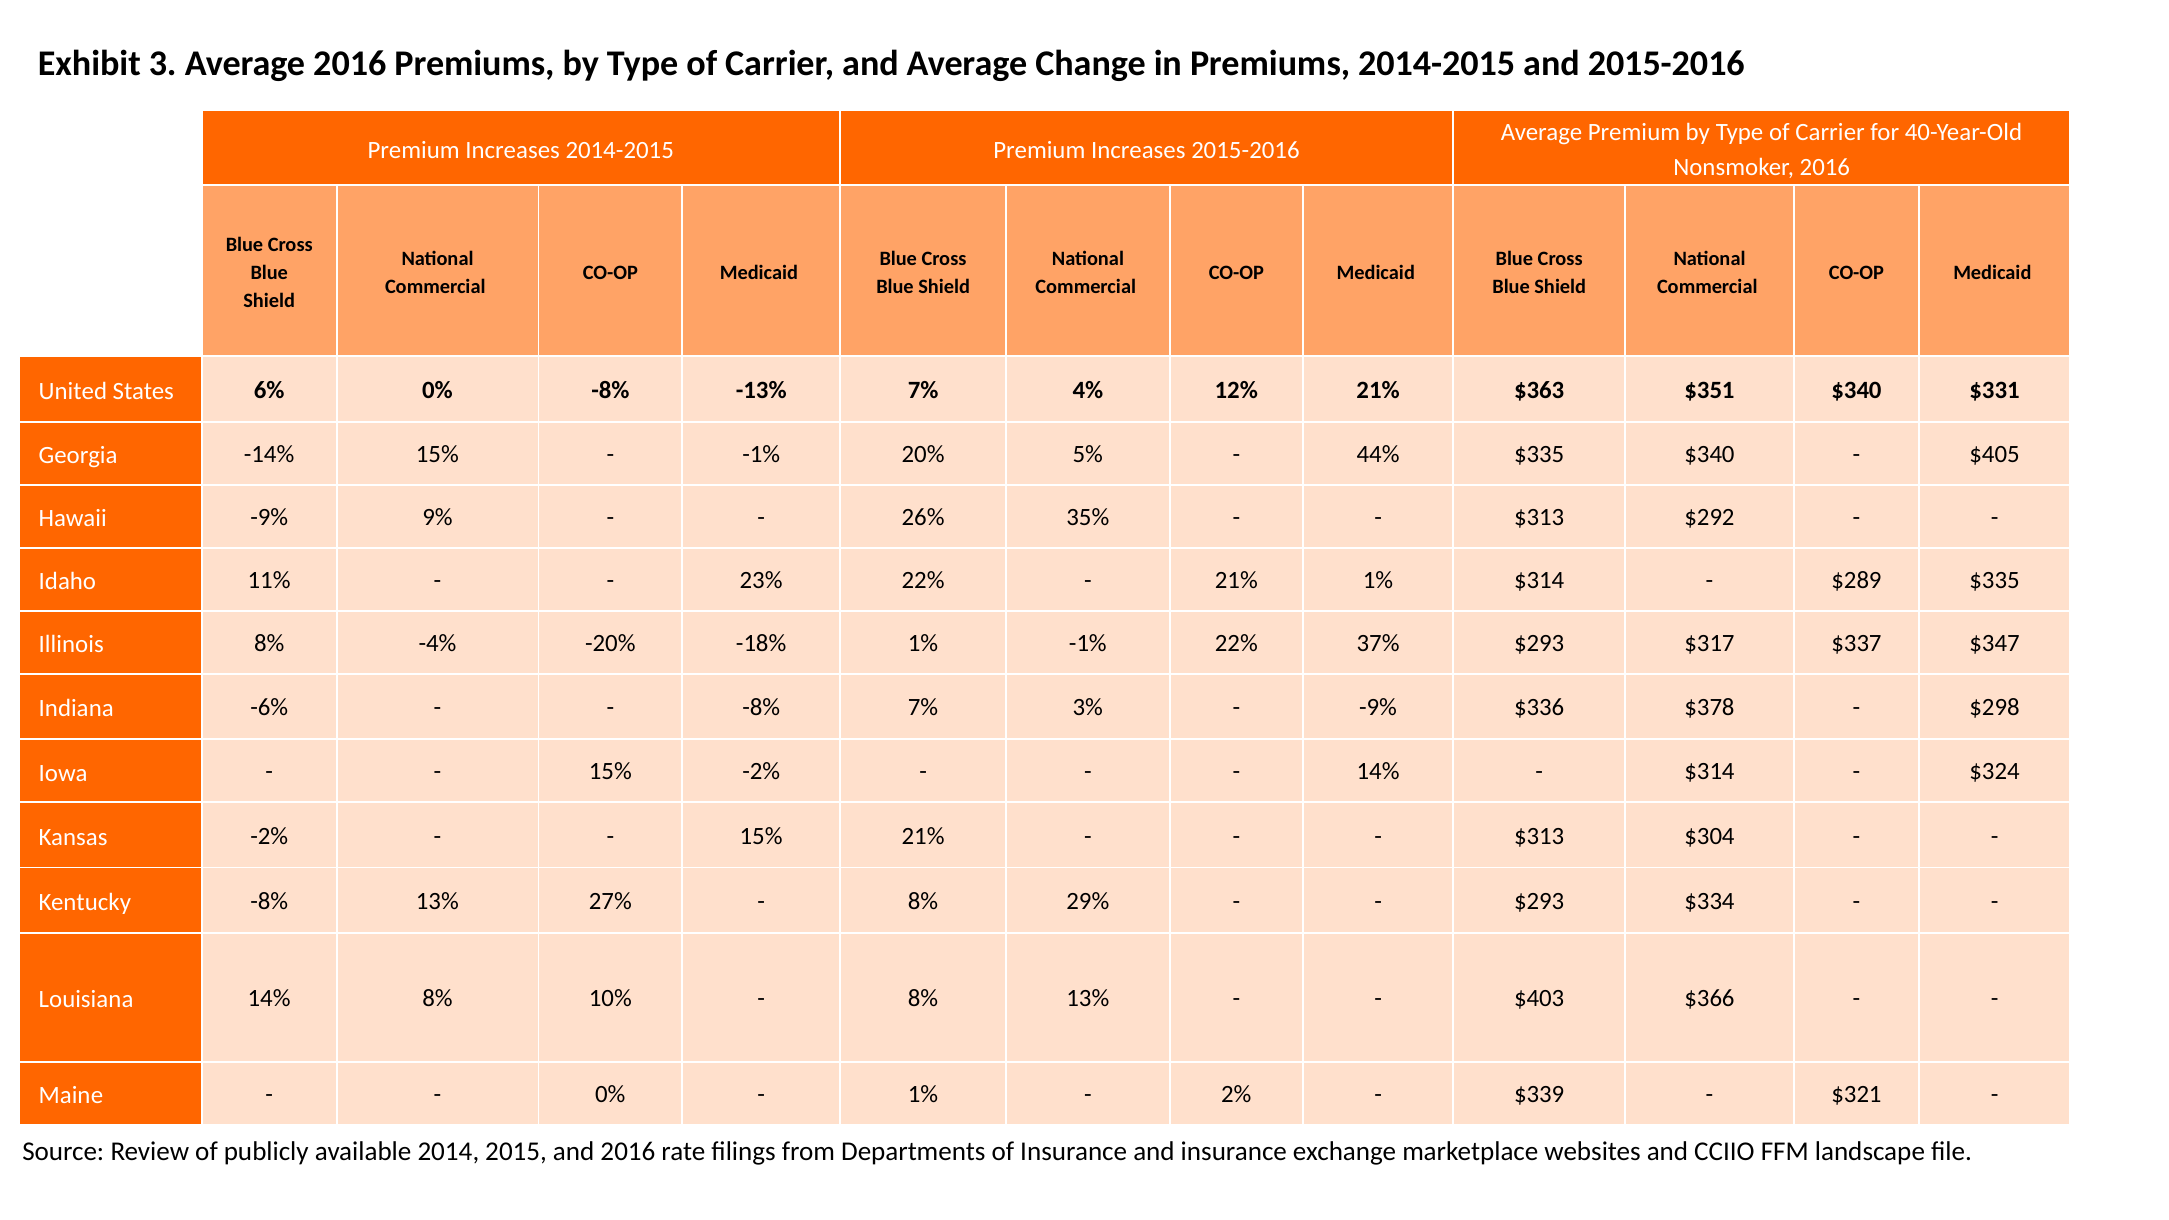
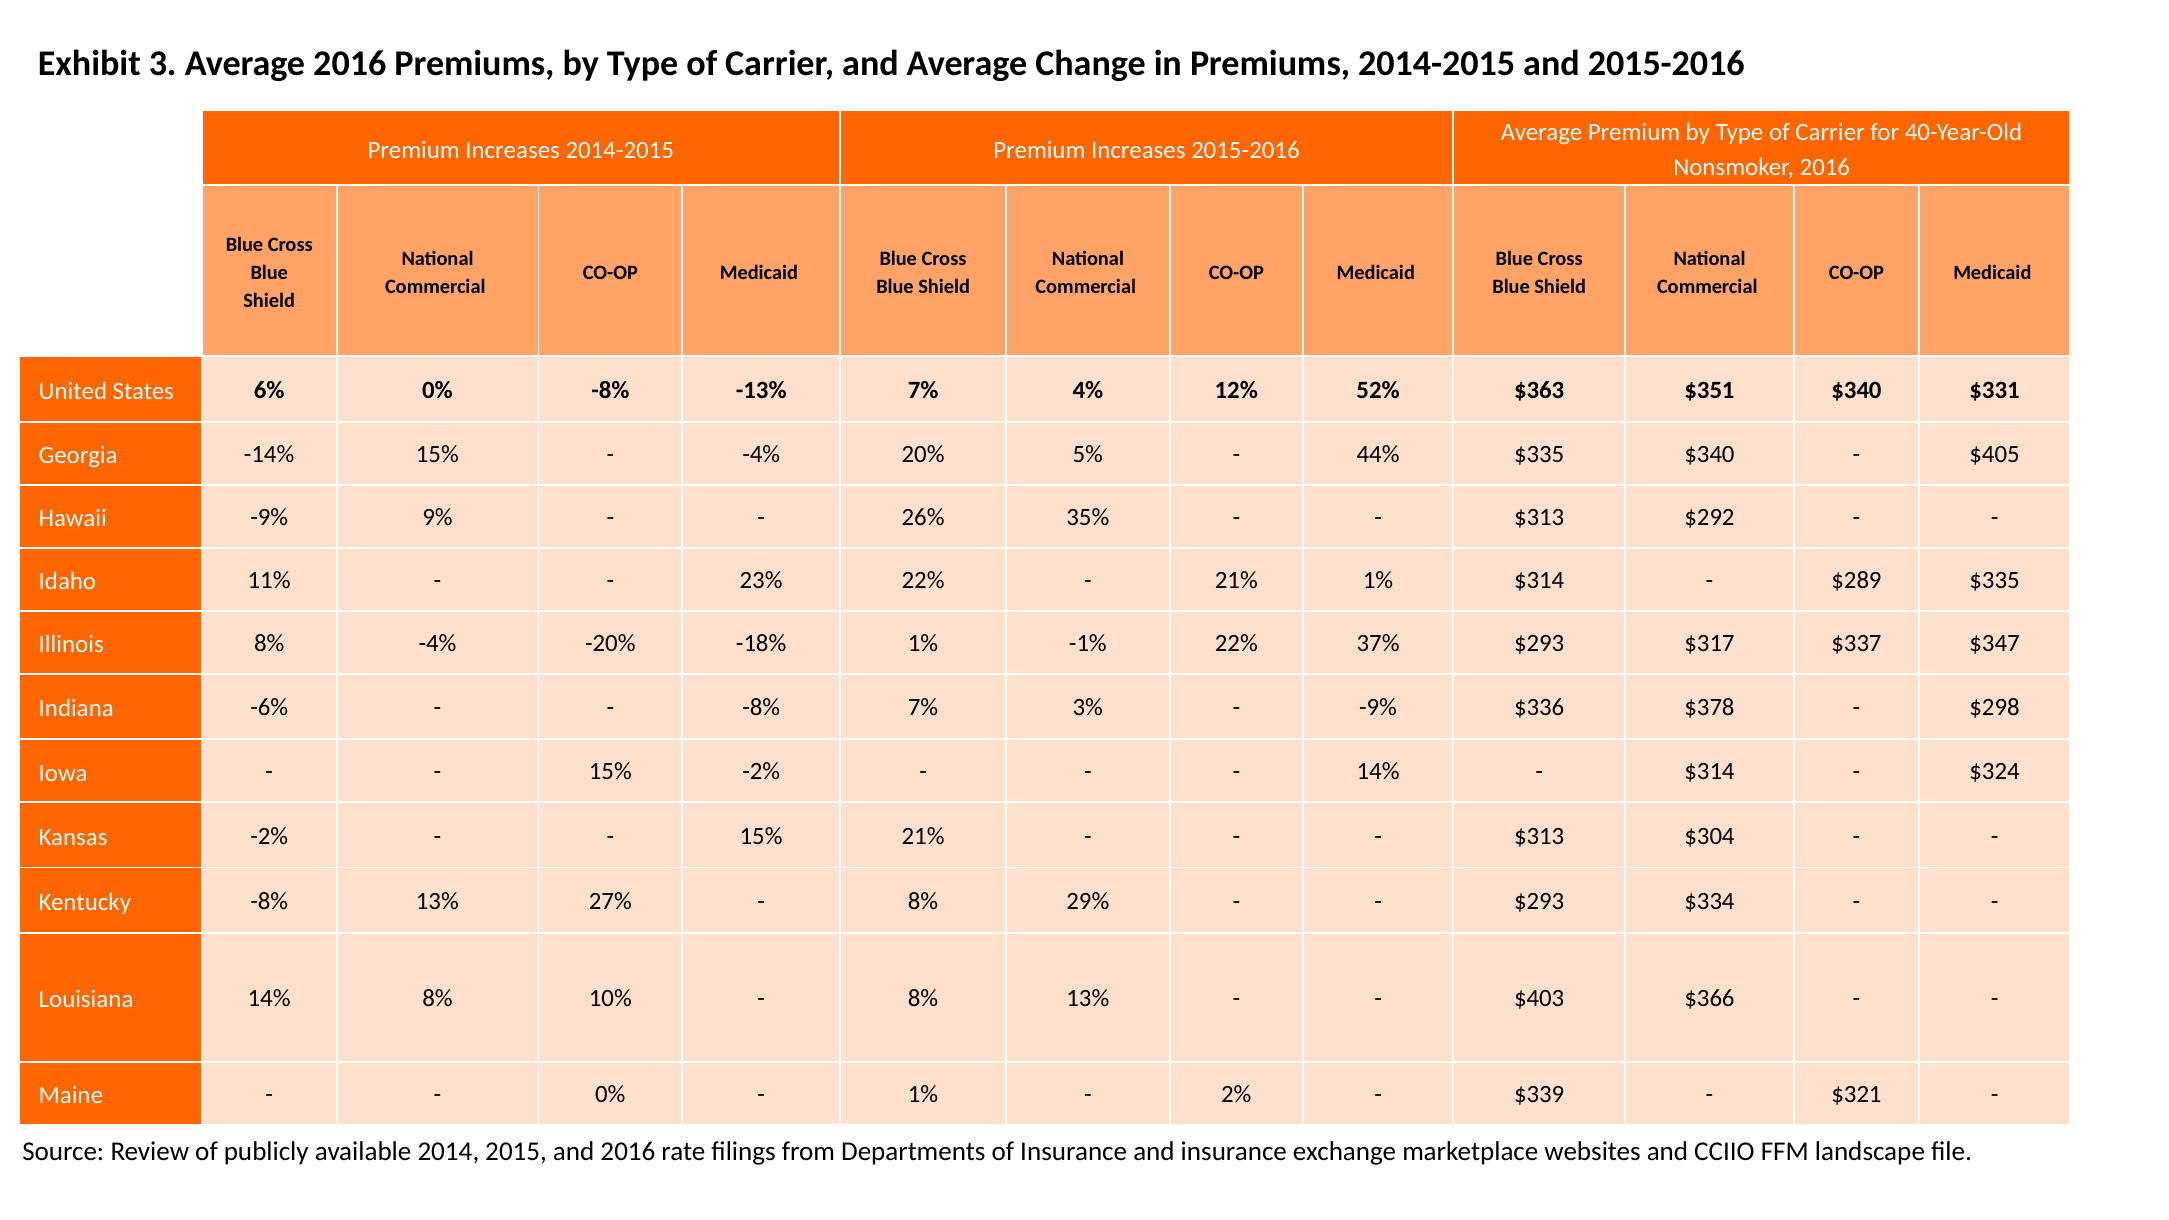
12% 21%: 21% -> 52%
-1% at (761, 454): -1% -> -4%
